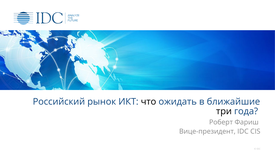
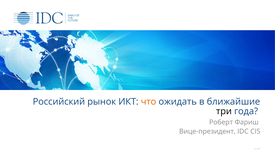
что colour: black -> orange
